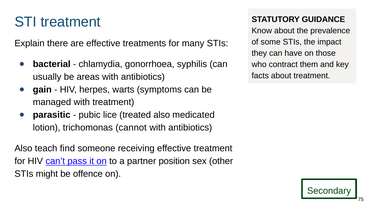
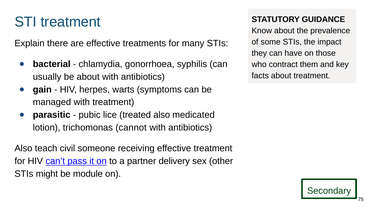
be areas: areas -> about
find: find -> civil
position: position -> delivery
offence: offence -> module
